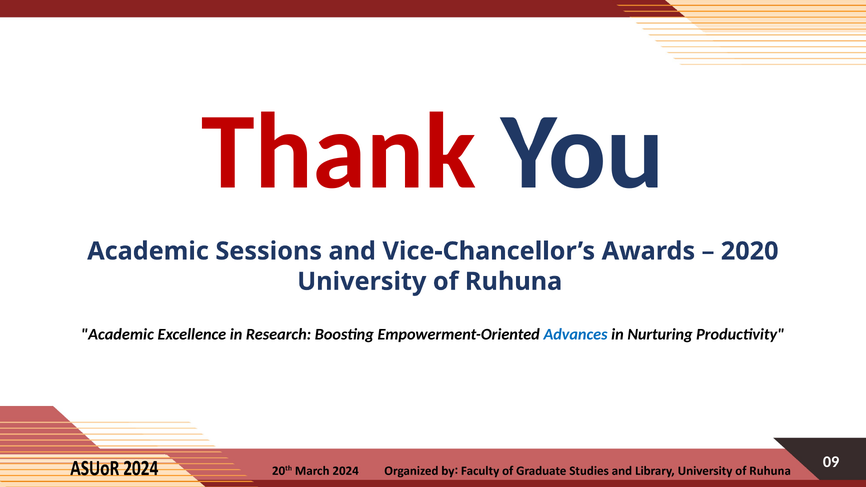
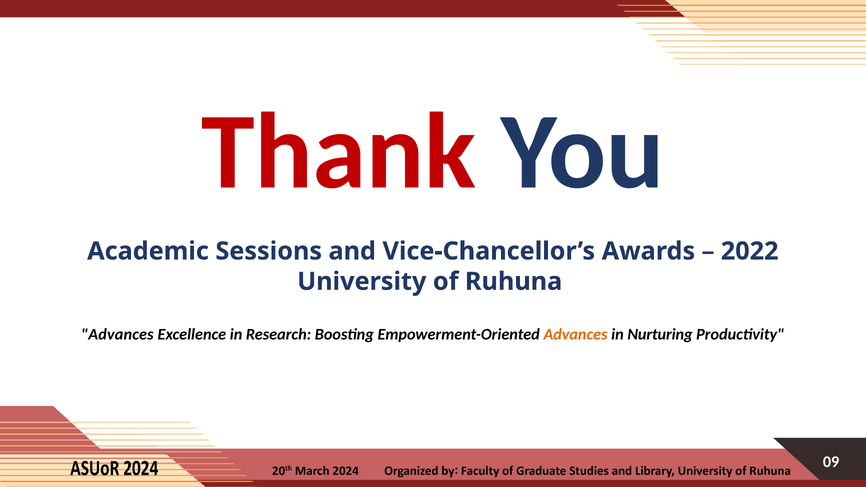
2020: 2020 -> 2022
Academic at (117, 335): Academic -> Advances
Advances at (576, 335) colour: blue -> orange
